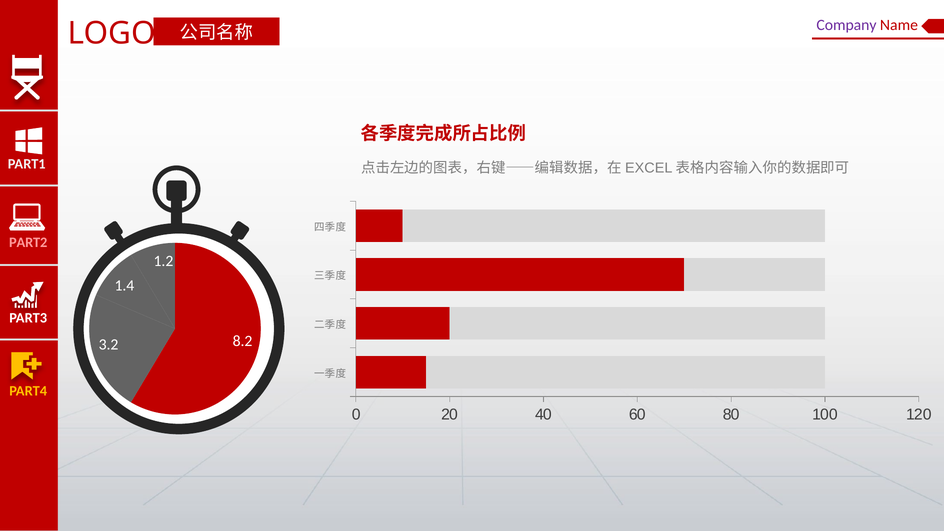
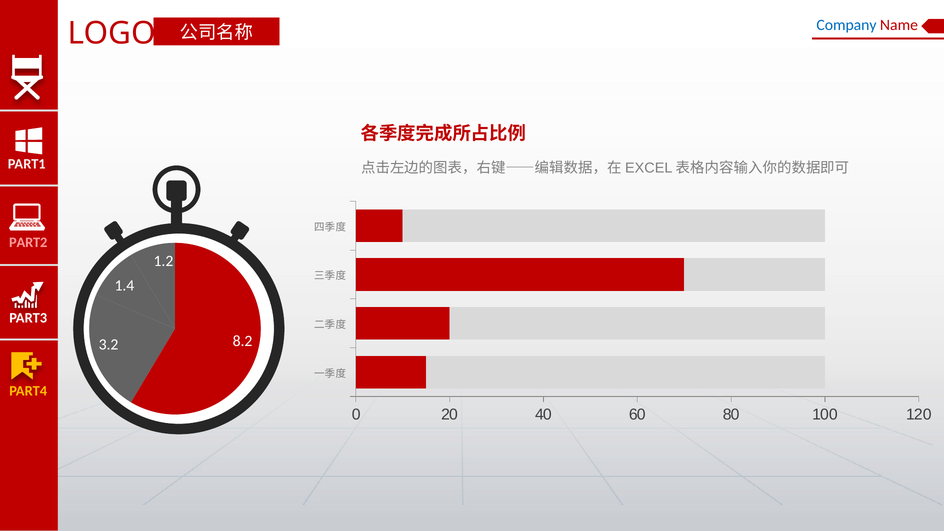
Company colour: purple -> blue
